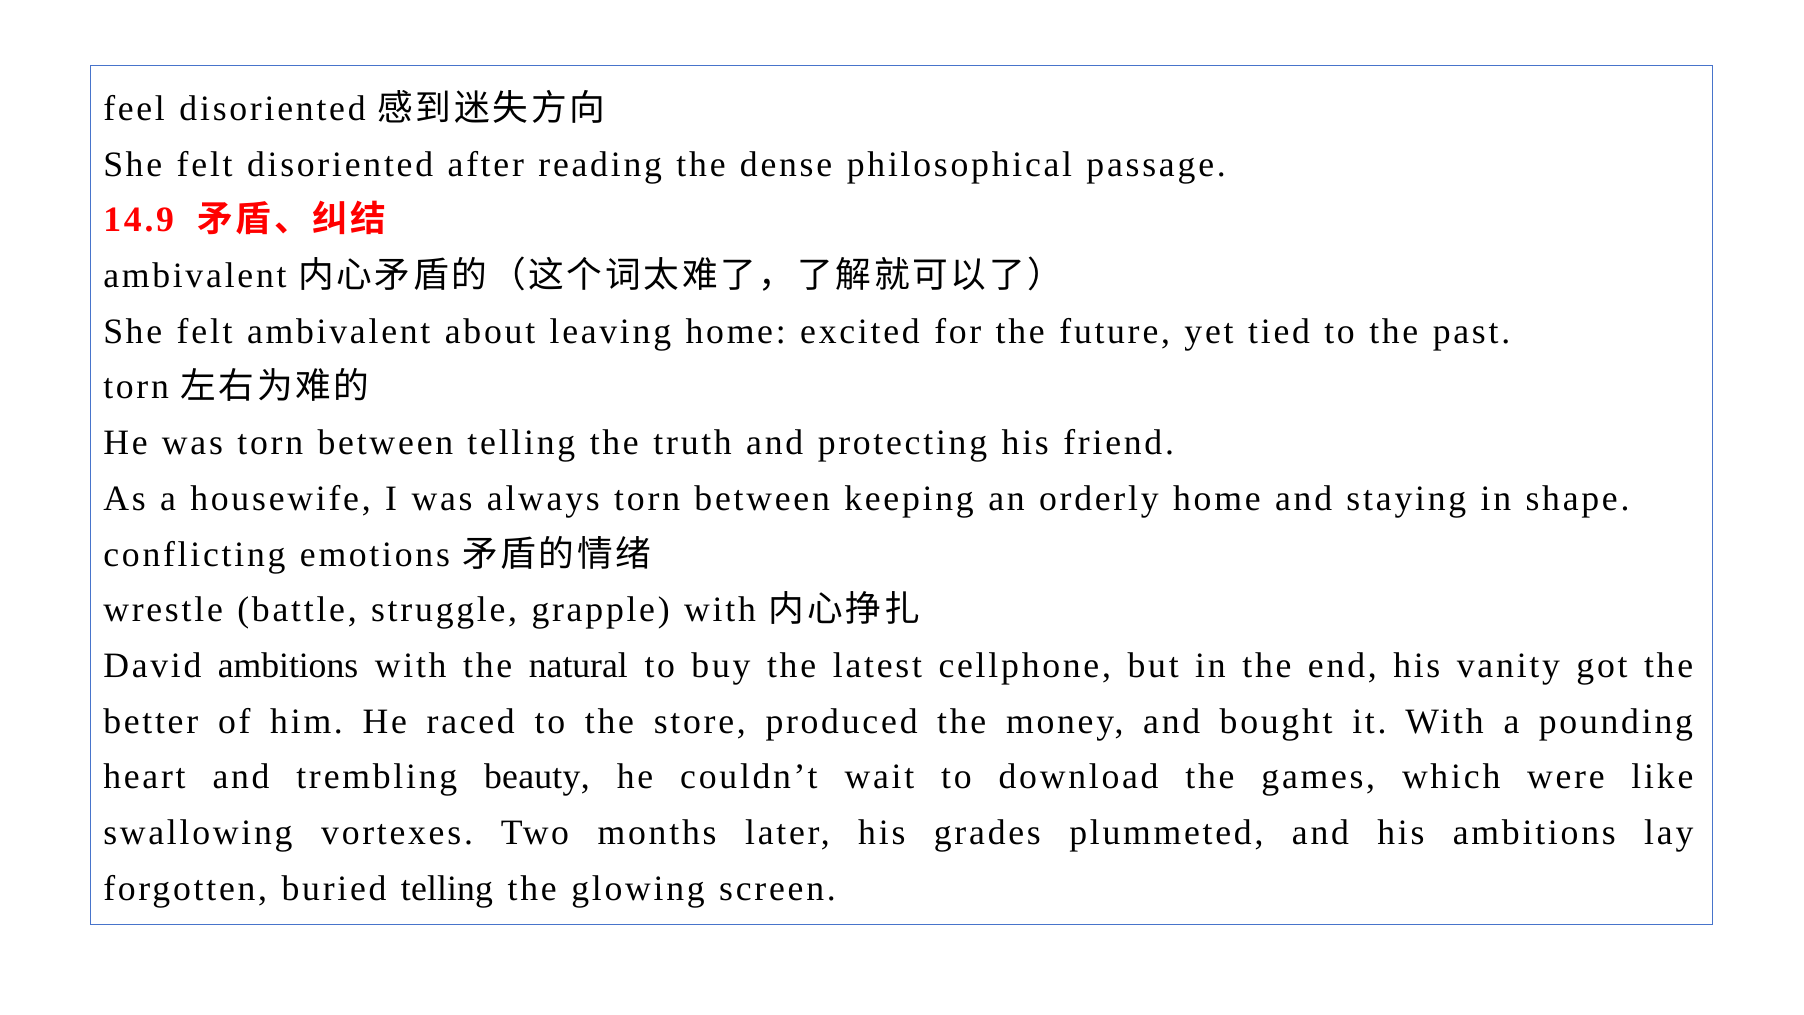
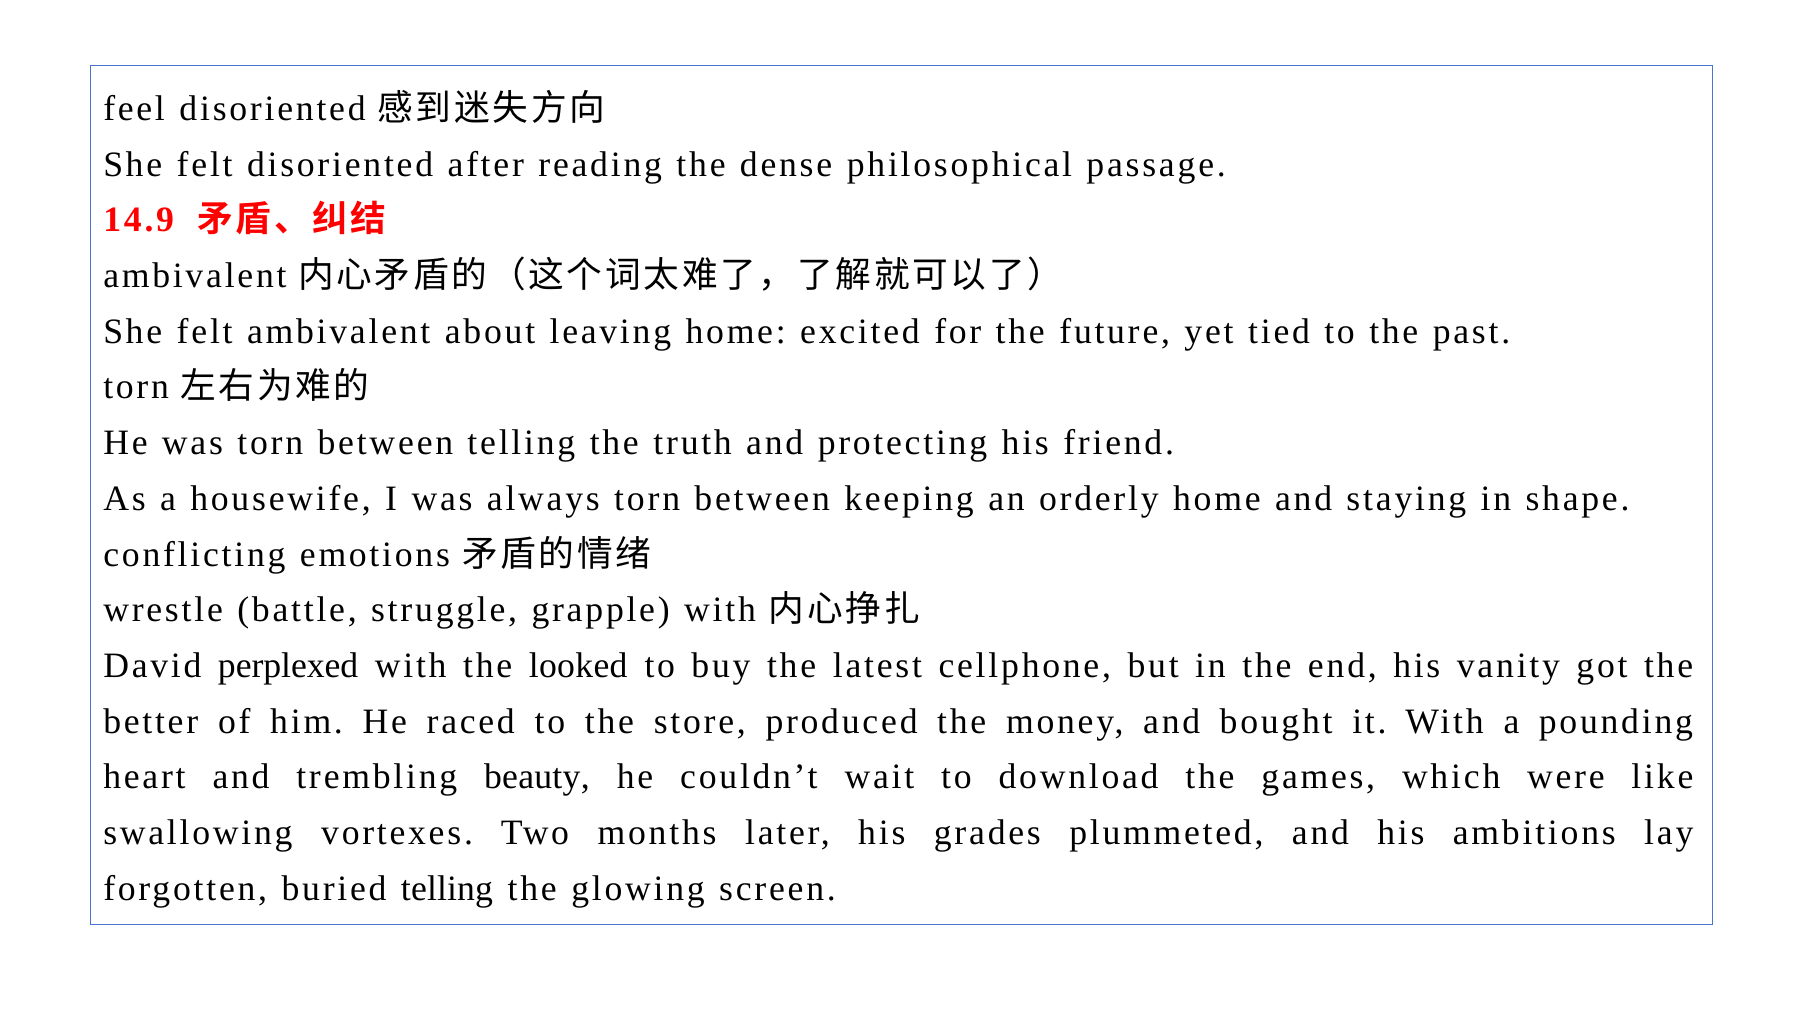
David ambitions: ambitions -> perplexed
natural: natural -> looked
